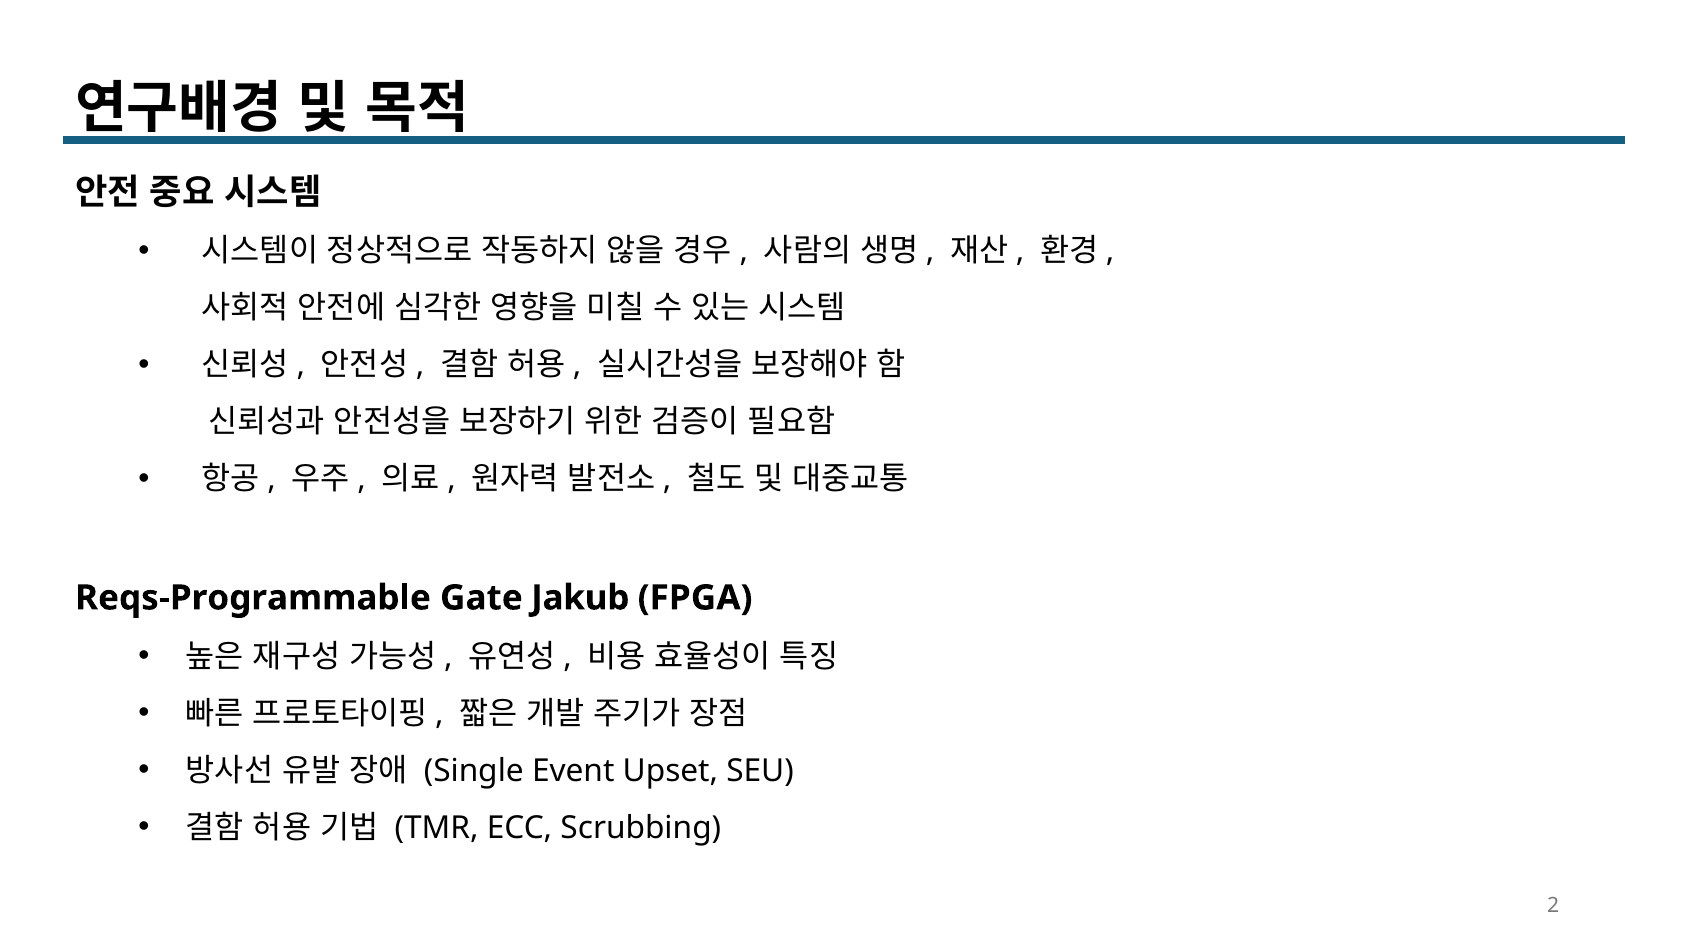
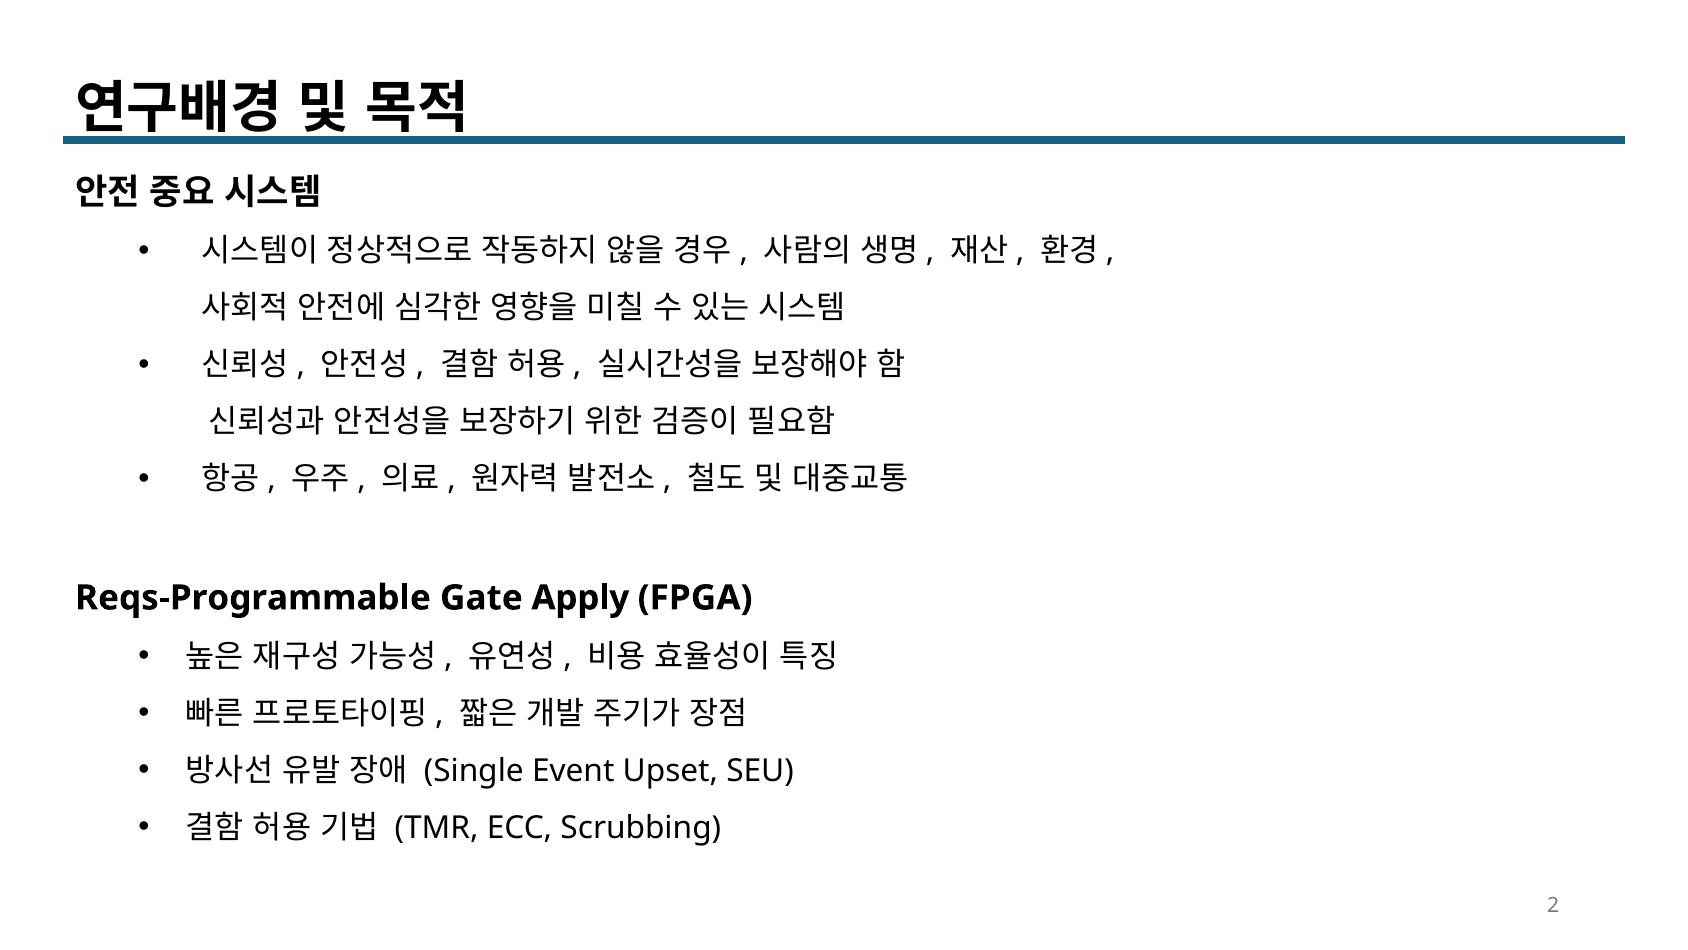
Jakub: Jakub -> Apply
